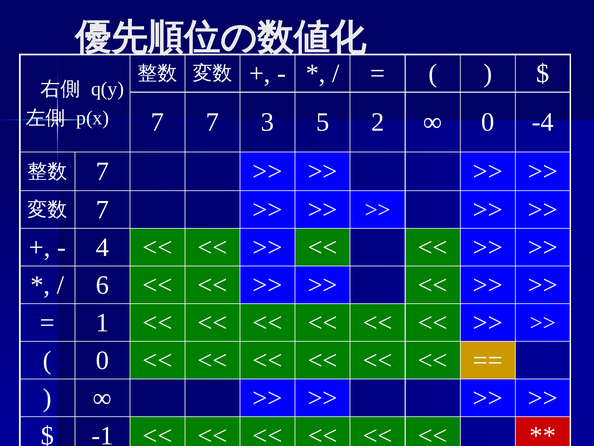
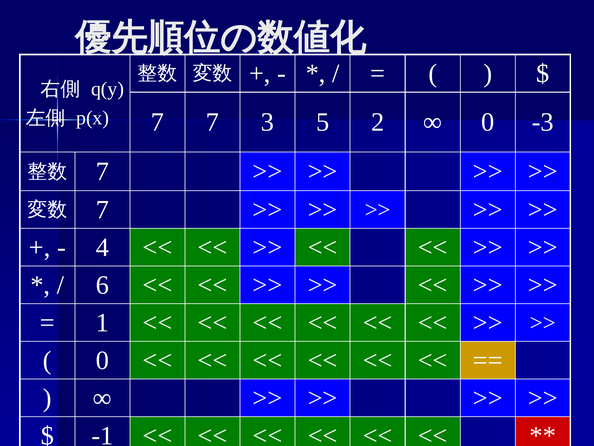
-4: -4 -> -3
